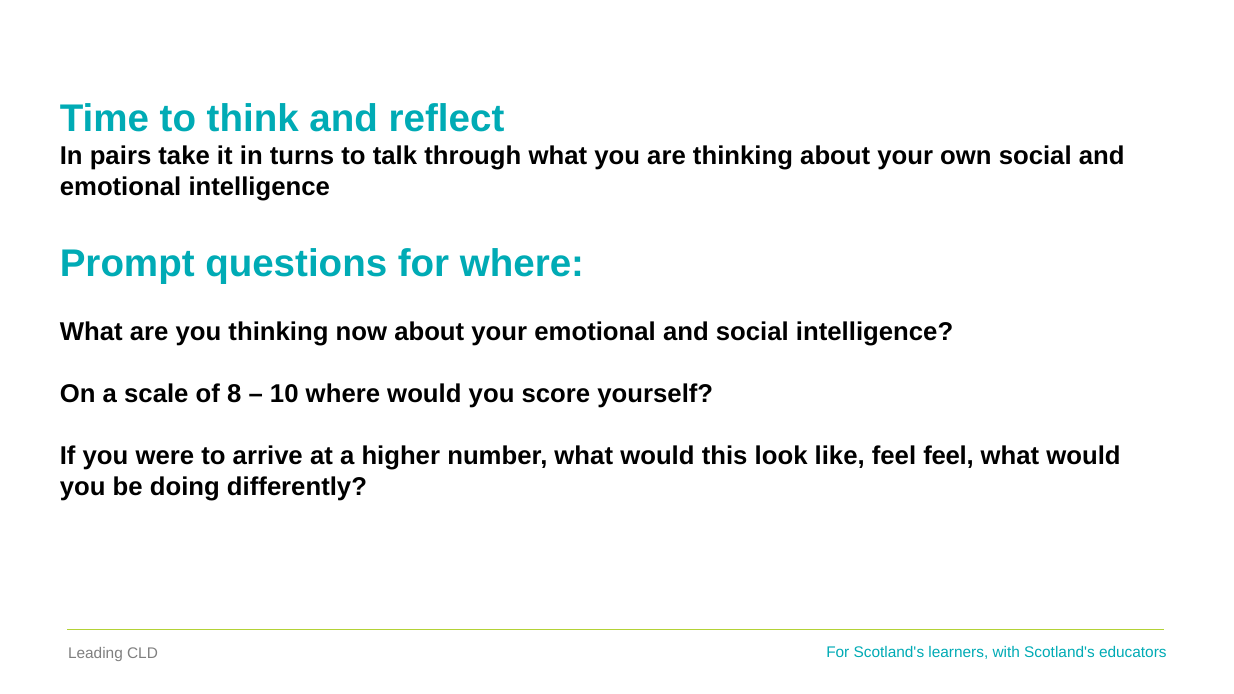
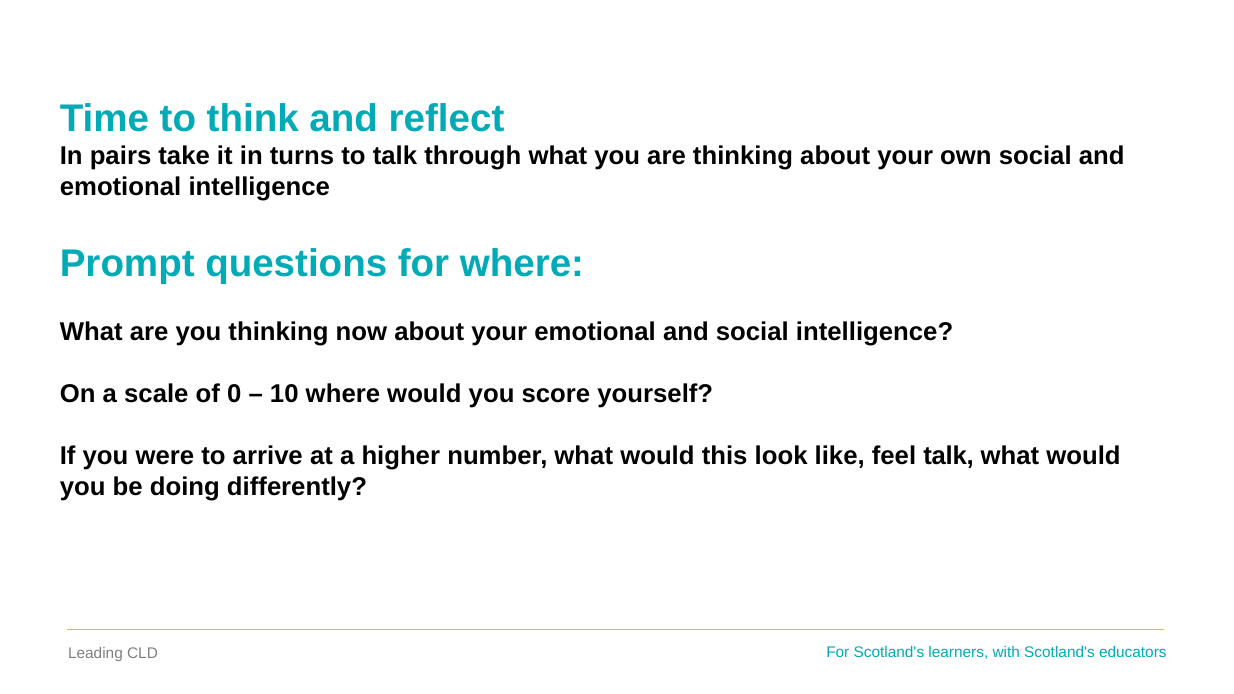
8: 8 -> 0
feel feel: feel -> talk
